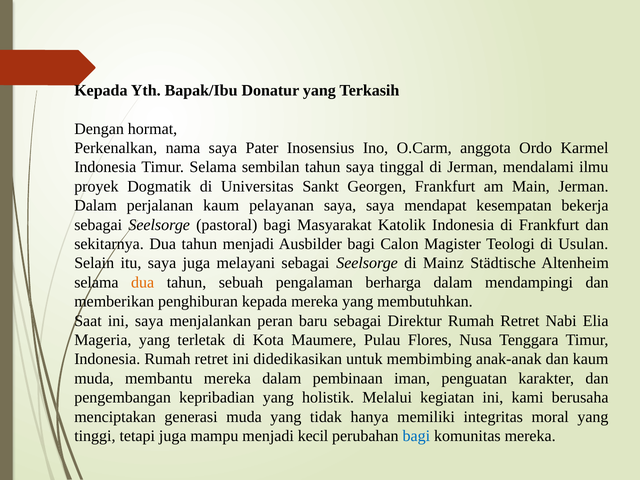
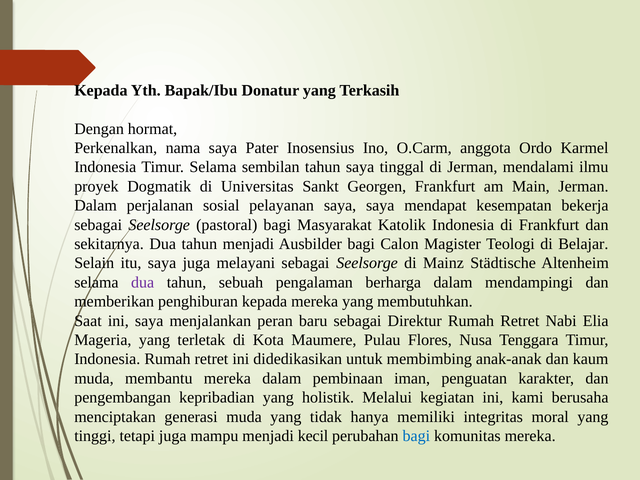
perjalanan kaum: kaum -> sosial
Usulan: Usulan -> Belajar
dua at (143, 282) colour: orange -> purple
